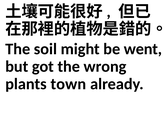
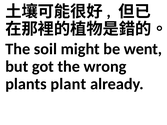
town: town -> plant
